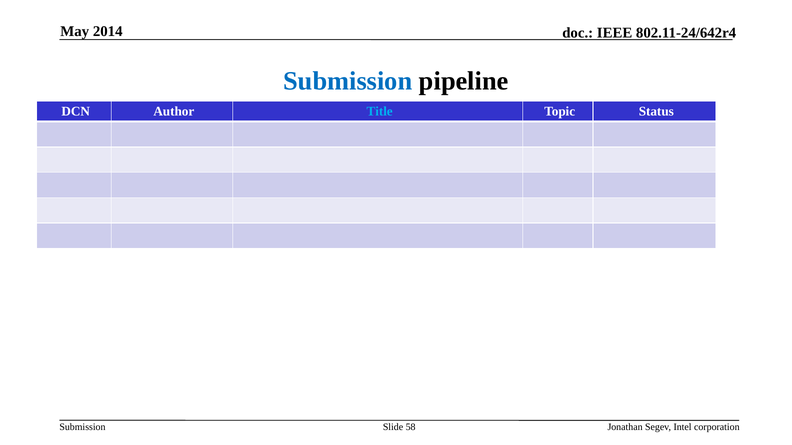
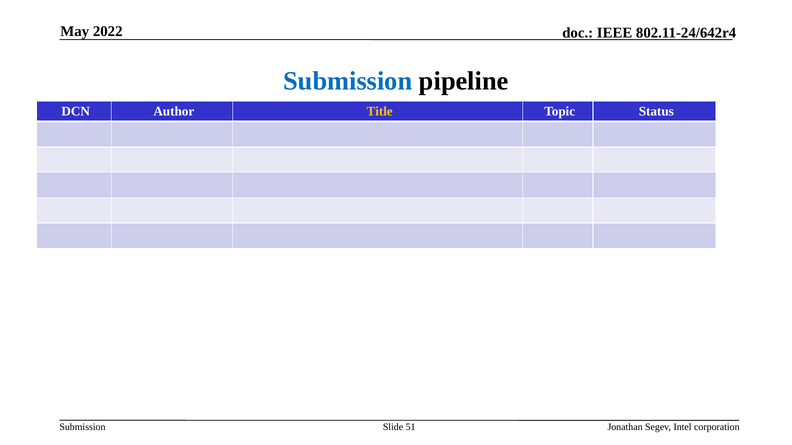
2014: 2014 -> 2022
Title colour: light blue -> yellow
58: 58 -> 51
